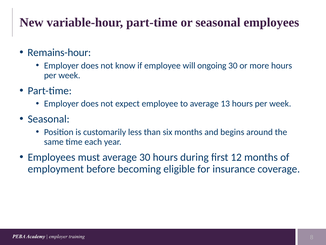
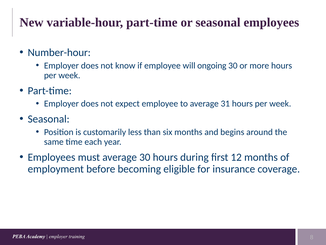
Remains-hour: Remains-hour -> Number-hour
13: 13 -> 31
